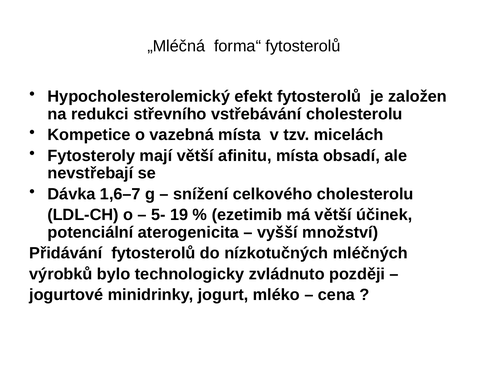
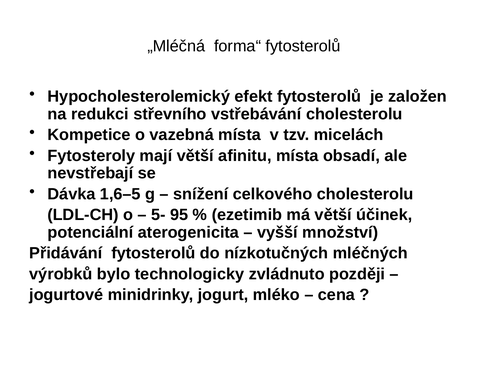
1,6–7: 1,6–7 -> 1,6–5
19: 19 -> 95
